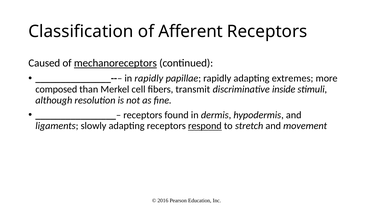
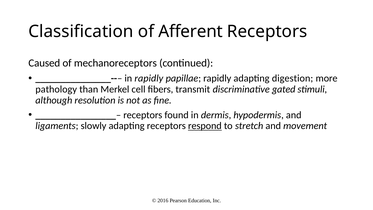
mechanoreceptors underline: present -> none
extremes: extremes -> digestion
composed: composed -> pathology
inside: inside -> gated
